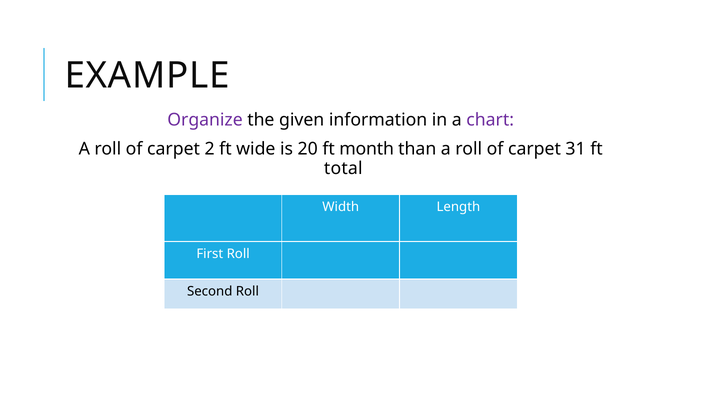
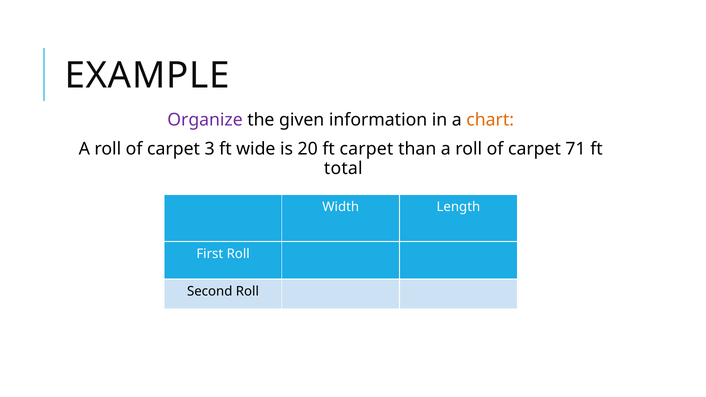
chart colour: purple -> orange
2: 2 -> 3
ft month: month -> carpet
31: 31 -> 71
